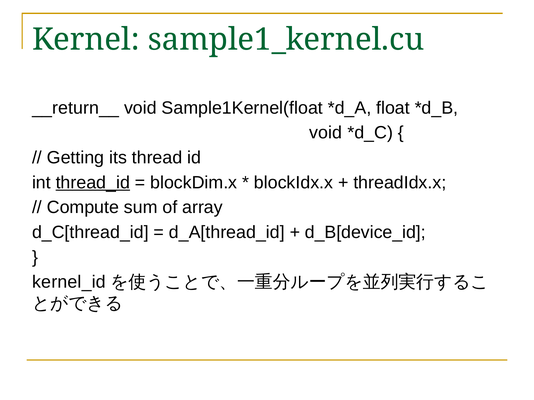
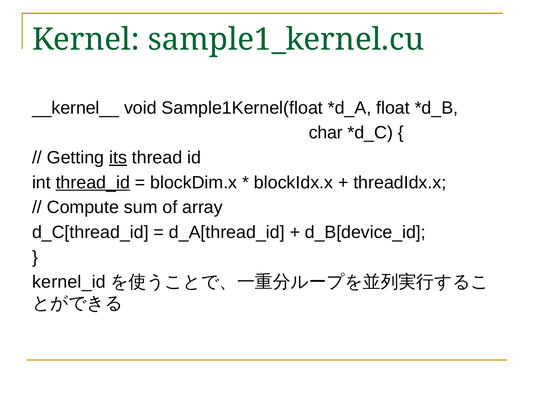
__return__: __return__ -> __kernel__
void at (326, 133): void -> char
its underline: none -> present
